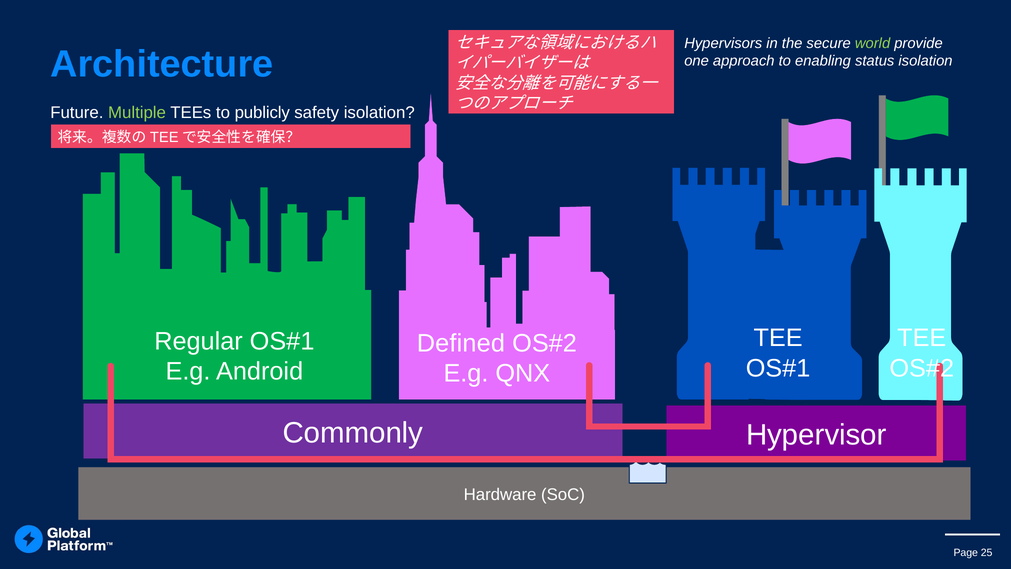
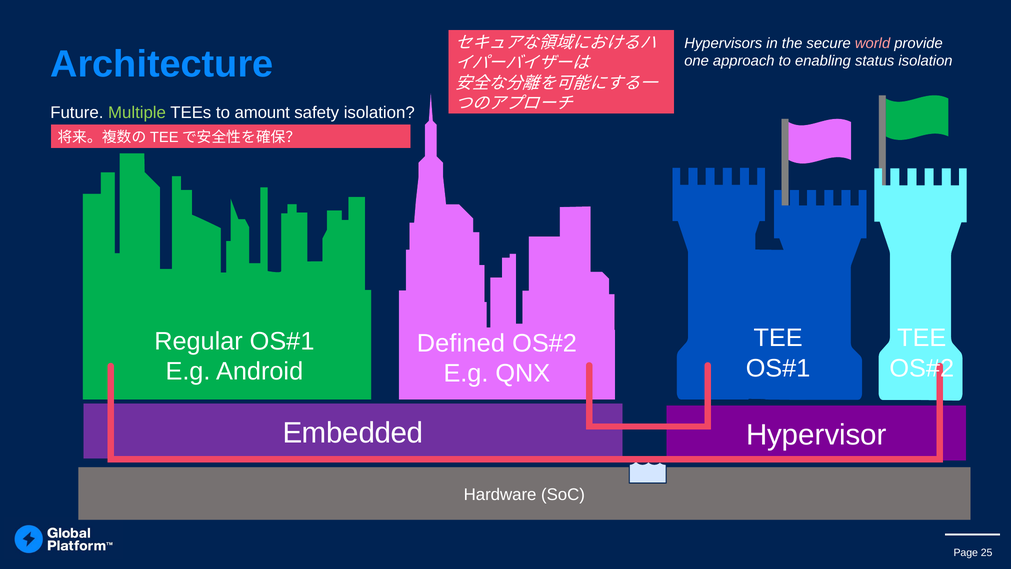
world colour: light green -> pink
publicly: publicly -> amount
Commonly: Commonly -> Embedded
